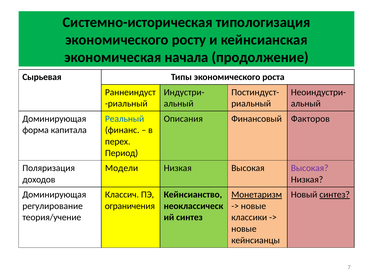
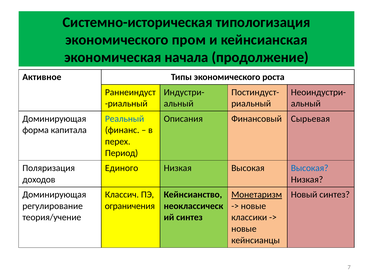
росту: росту -> пром
Сырьевая: Сырьевая -> Активное
Факторов: Факторов -> Сырьевая
Модели: Модели -> Единого
Высокая at (310, 168) colour: purple -> blue
синтез at (335, 194) underline: present -> none
